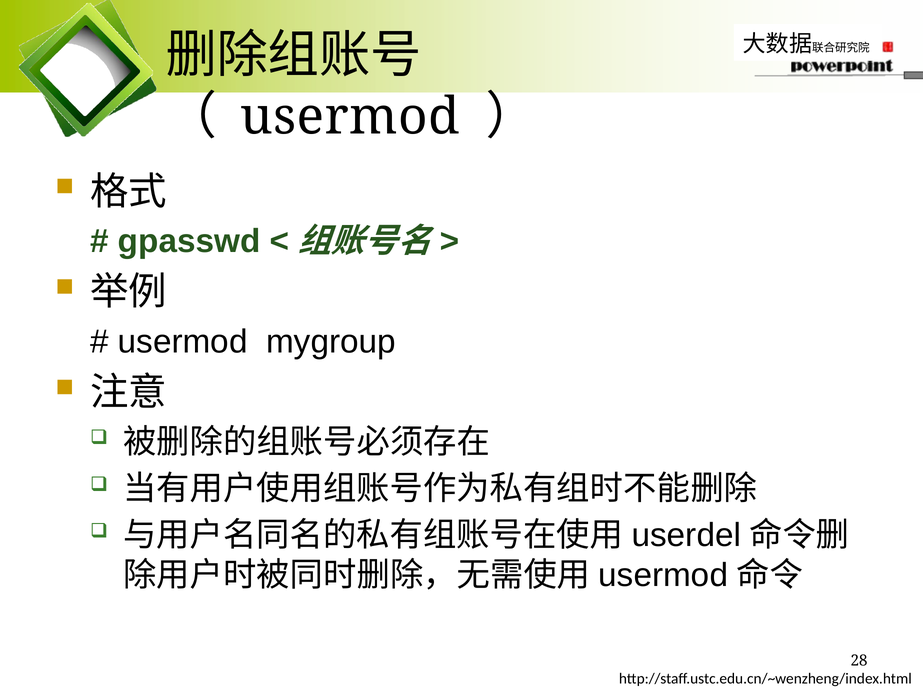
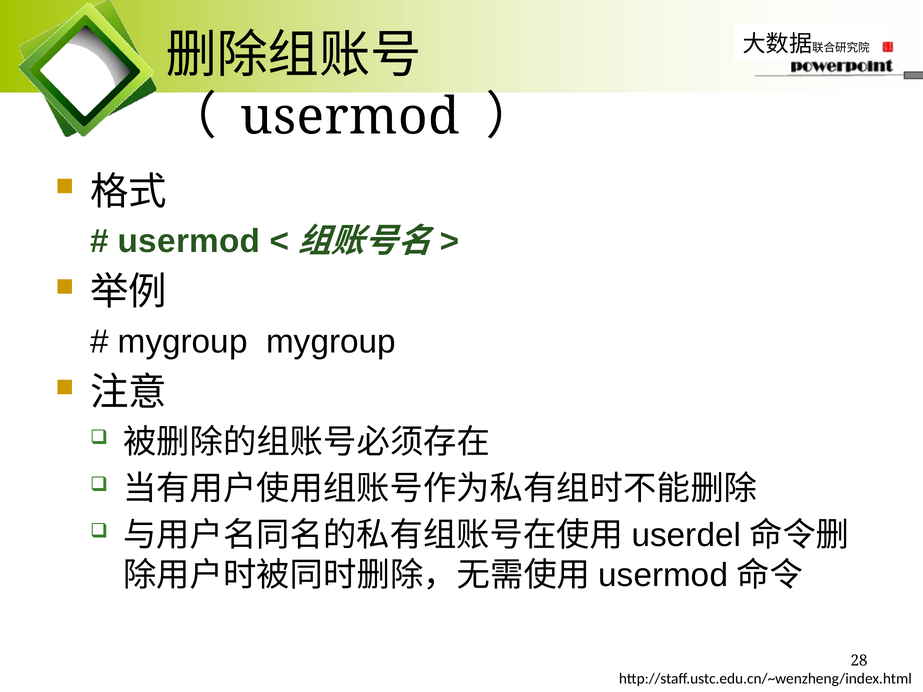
gpasswd at (189, 241): gpasswd -> usermod
usermod at (183, 342): usermod -> mygroup
